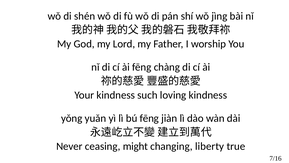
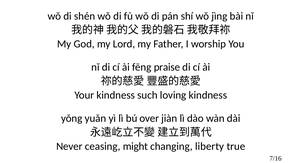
chàng: chàng -> praise
bú fēng: fēng -> over
